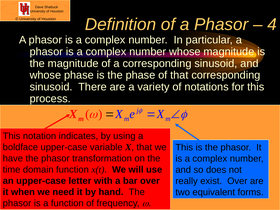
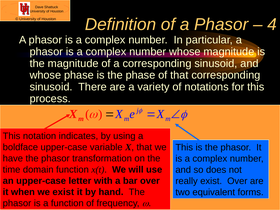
we need: need -> exist
